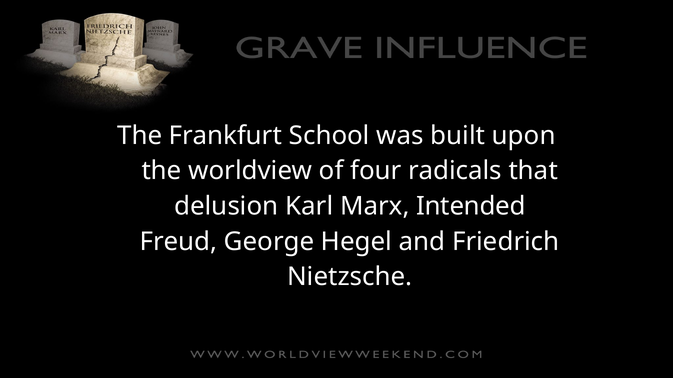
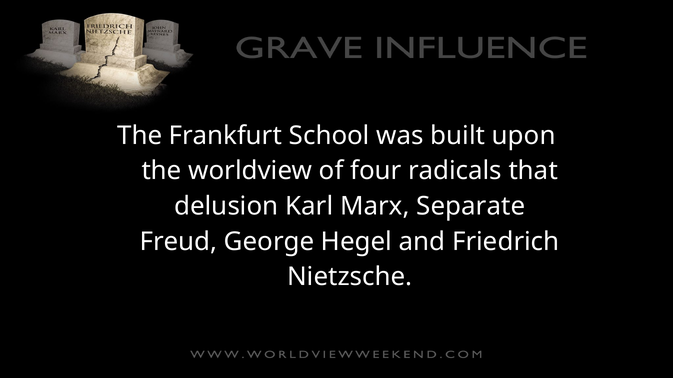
Intended: Intended -> Separate
